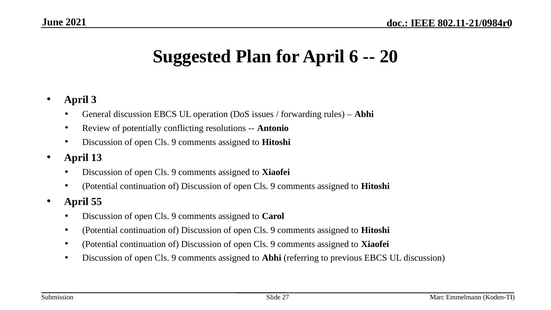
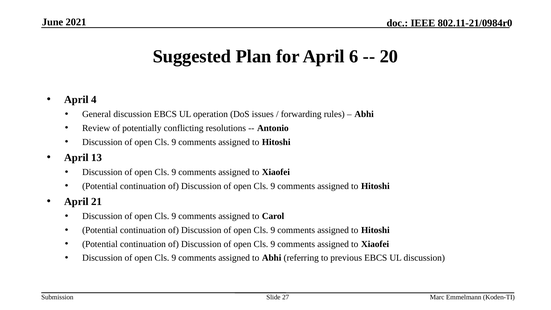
3: 3 -> 4
55: 55 -> 21
